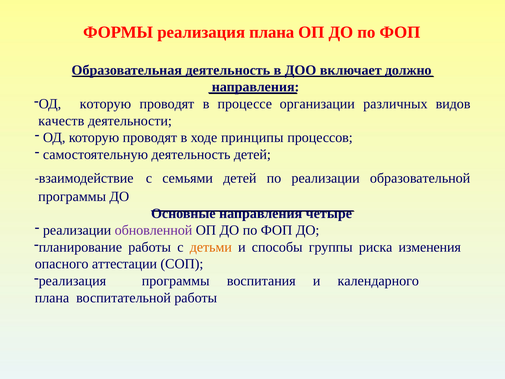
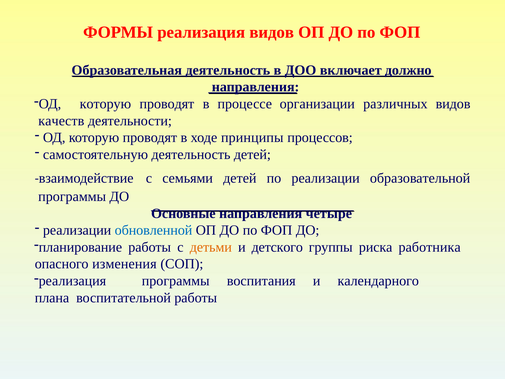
реализация плана: плана -> видов
обновленной colour: purple -> blue
способы: способы -> детского
изменения: изменения -> работника
аттестации: аттестации -> изменения
